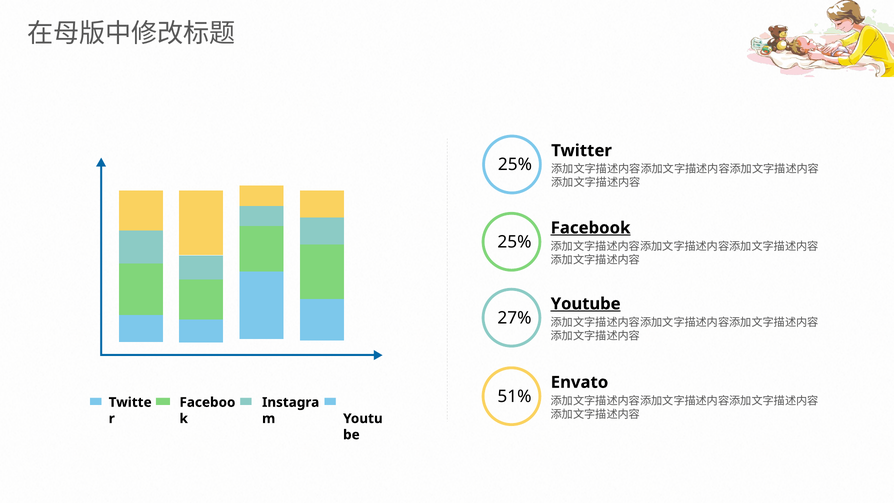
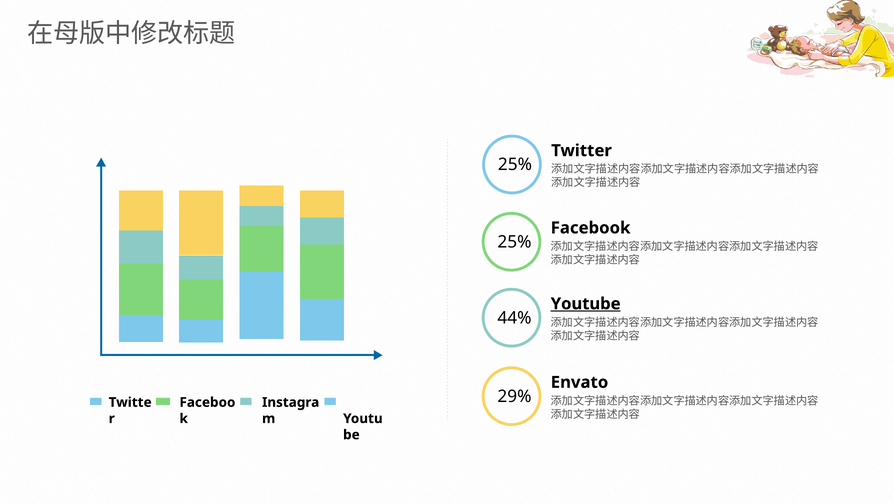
Facebook underline: present -> none
27%: 27% -> 44%
51%: 51% -> 29%
